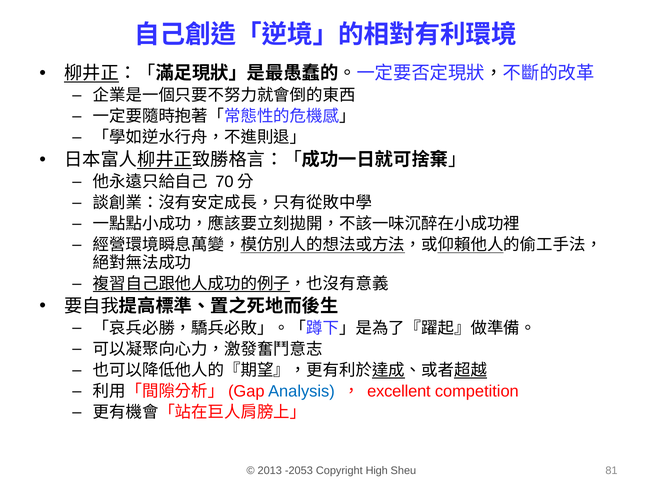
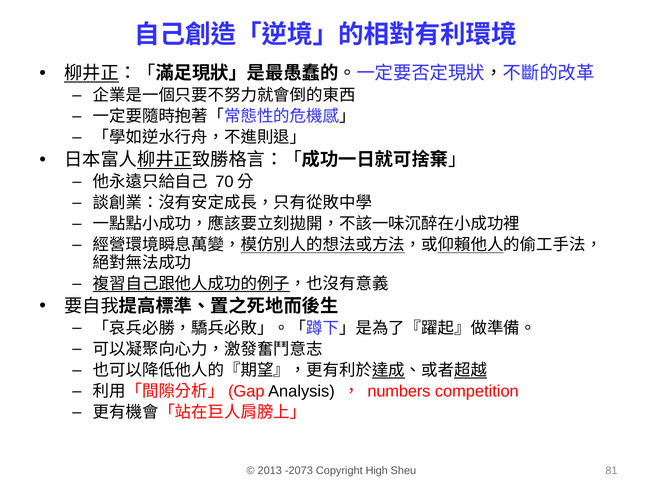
Analysis colour: blue -> black
excellent: excellent -> numbers
-2053: -2053 -> -2073
